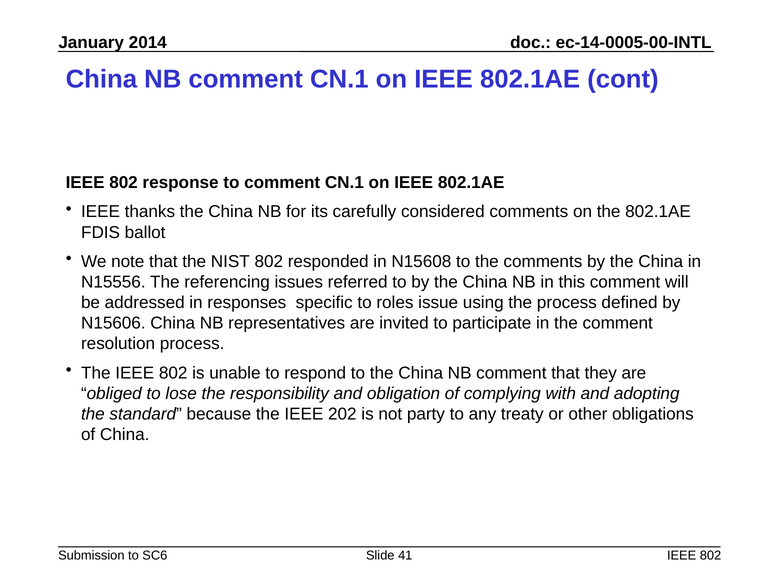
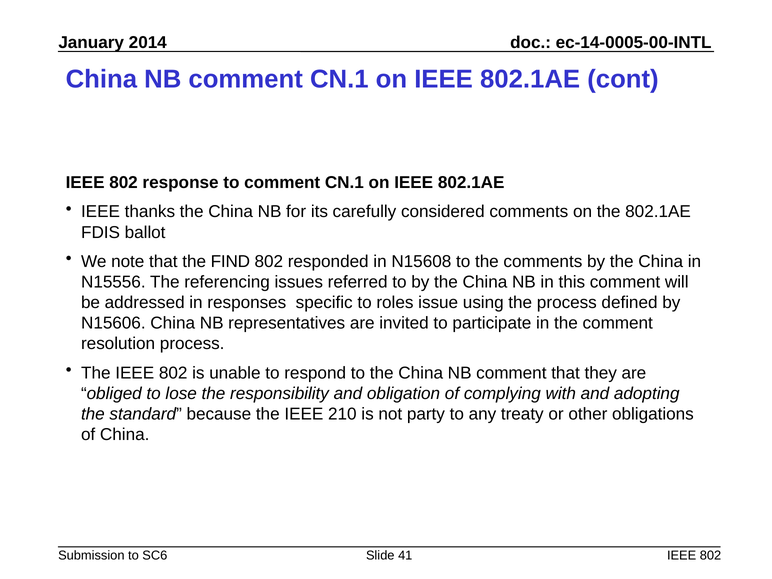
NIST: NIST -> FIND
202: 202 -> 210
